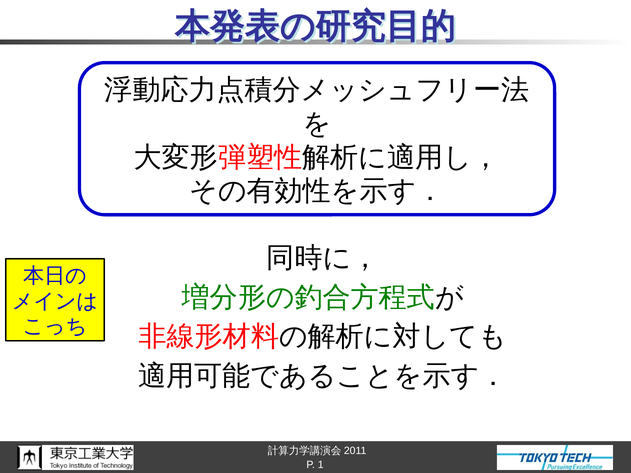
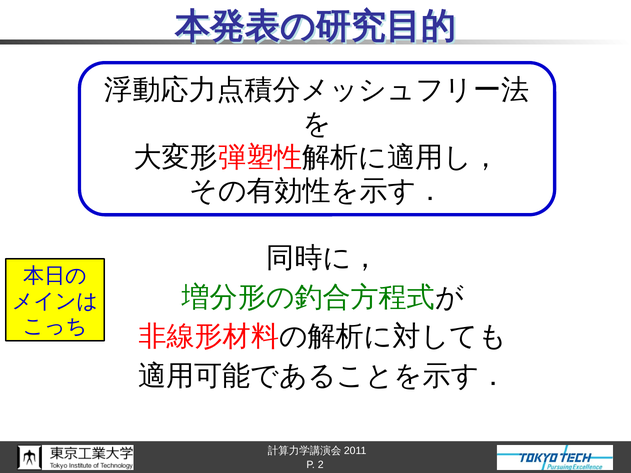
1: 1 -> 2
